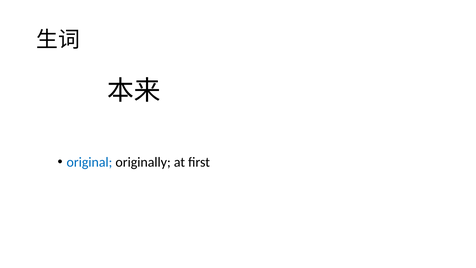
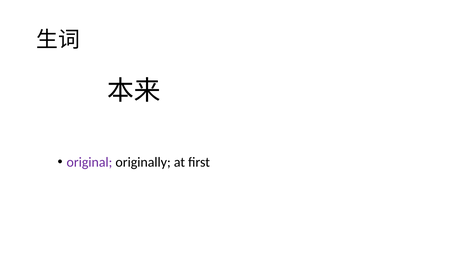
original colour: blue -> purple
